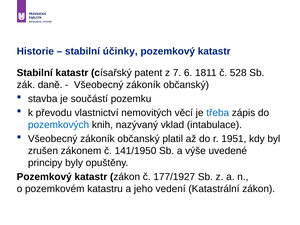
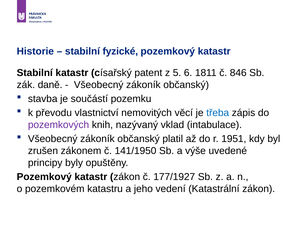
účinky: účinky -> fyzické
7: 7 -> 5
528: 528 -> 846
pozemkových colour: blue -> purple
